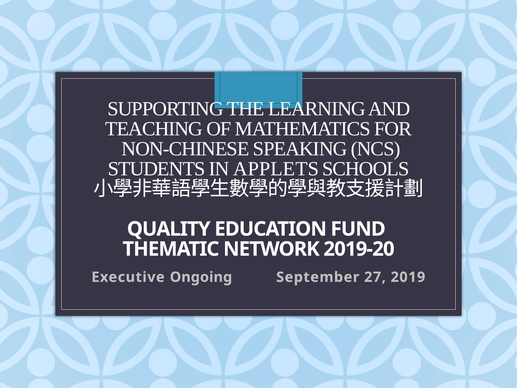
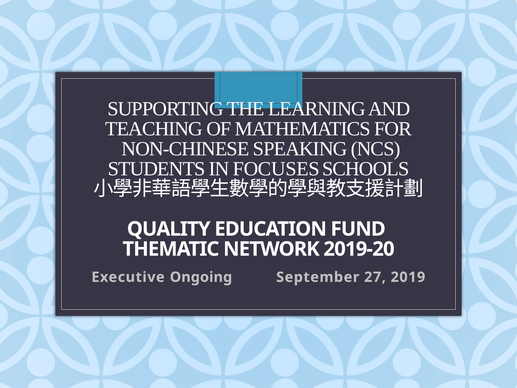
APPLETS: APPLETS -> FOCUSES
